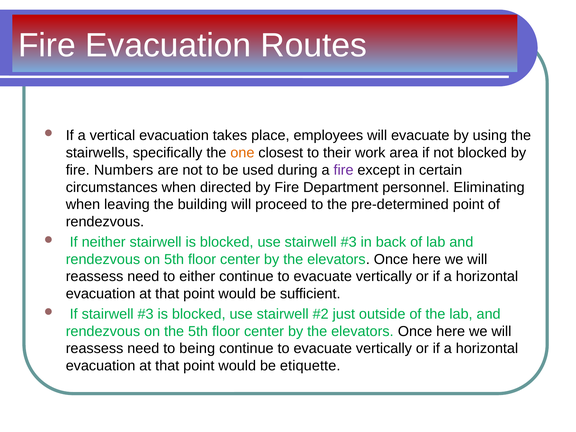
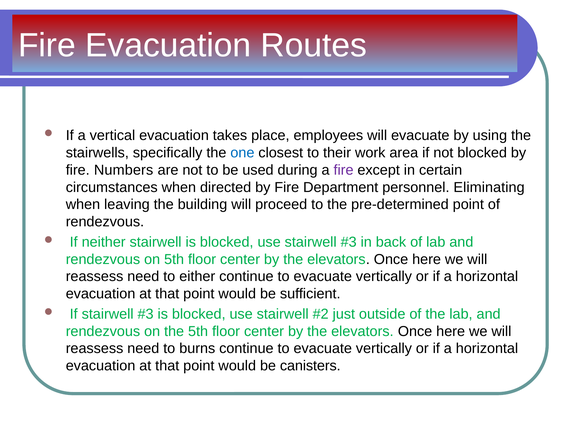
one colour: orange -> blue
being: being -> burns
etiquette: etiquette -> canisters
